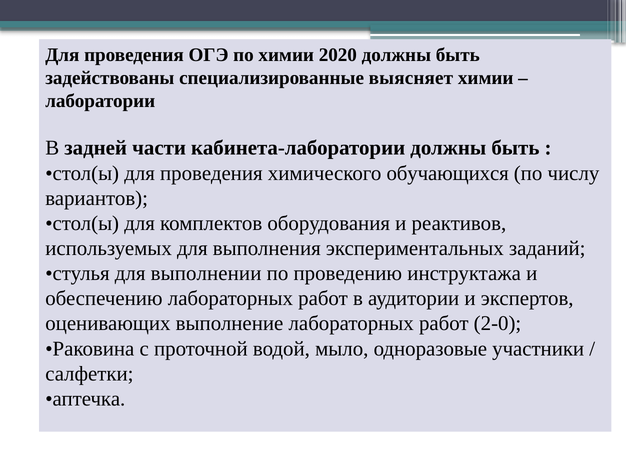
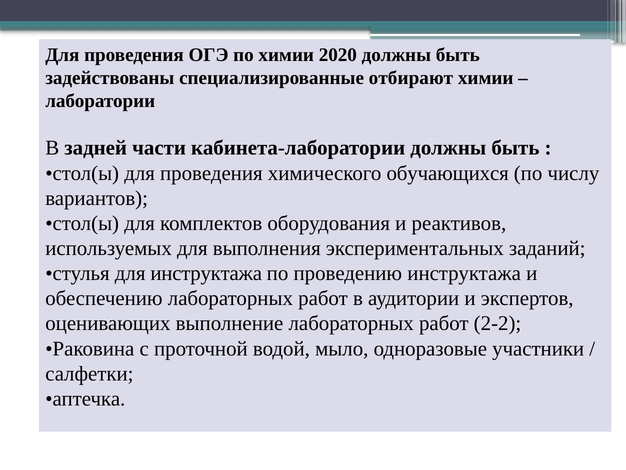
выясняет: выясняет -> отбирают
для выполнении: выполнении -> инструктажа
2-0: 2-0 -> 2-2
